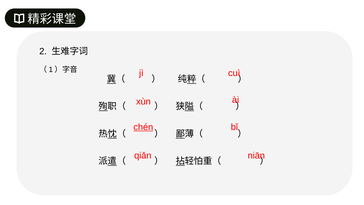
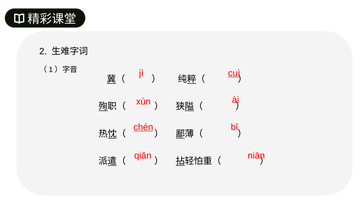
cuì underline: none -> present
